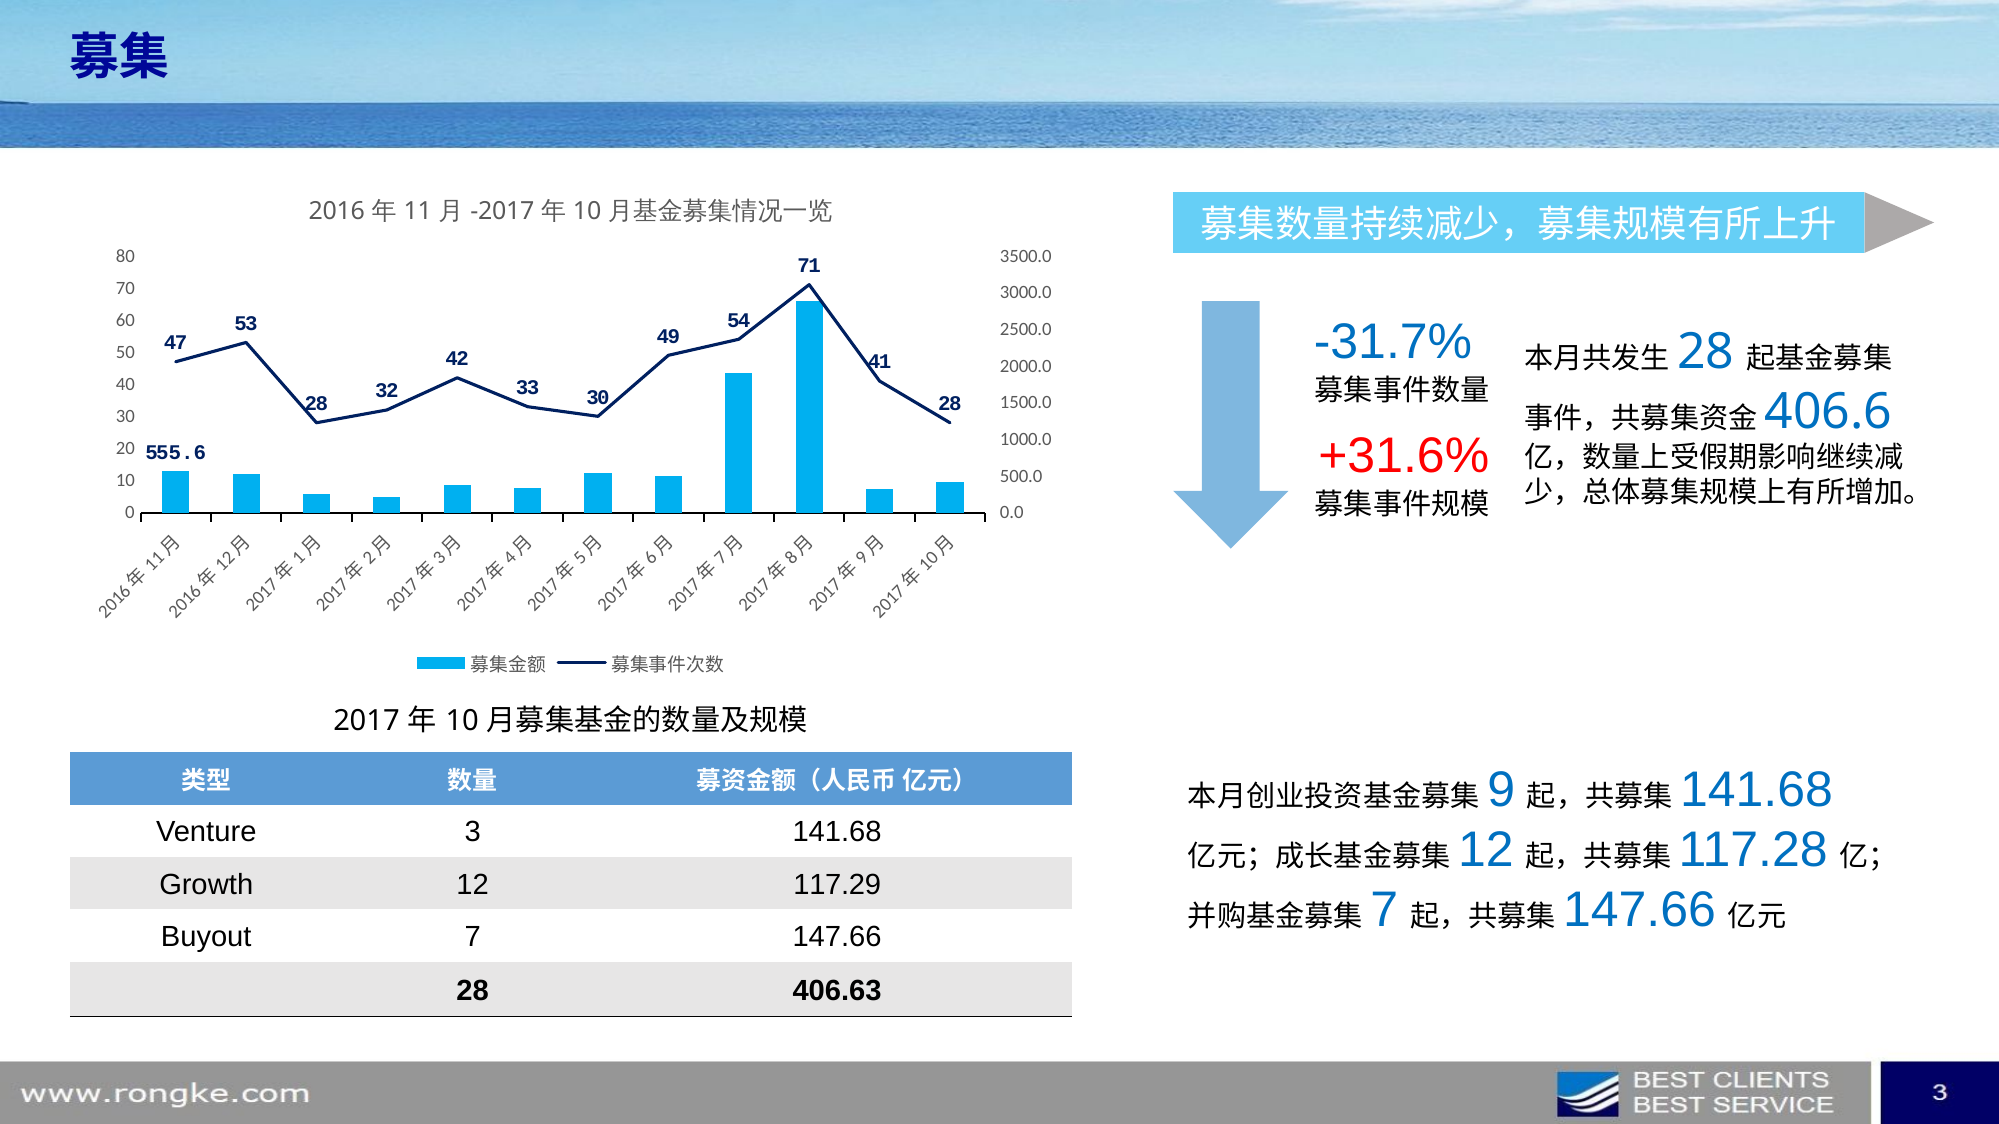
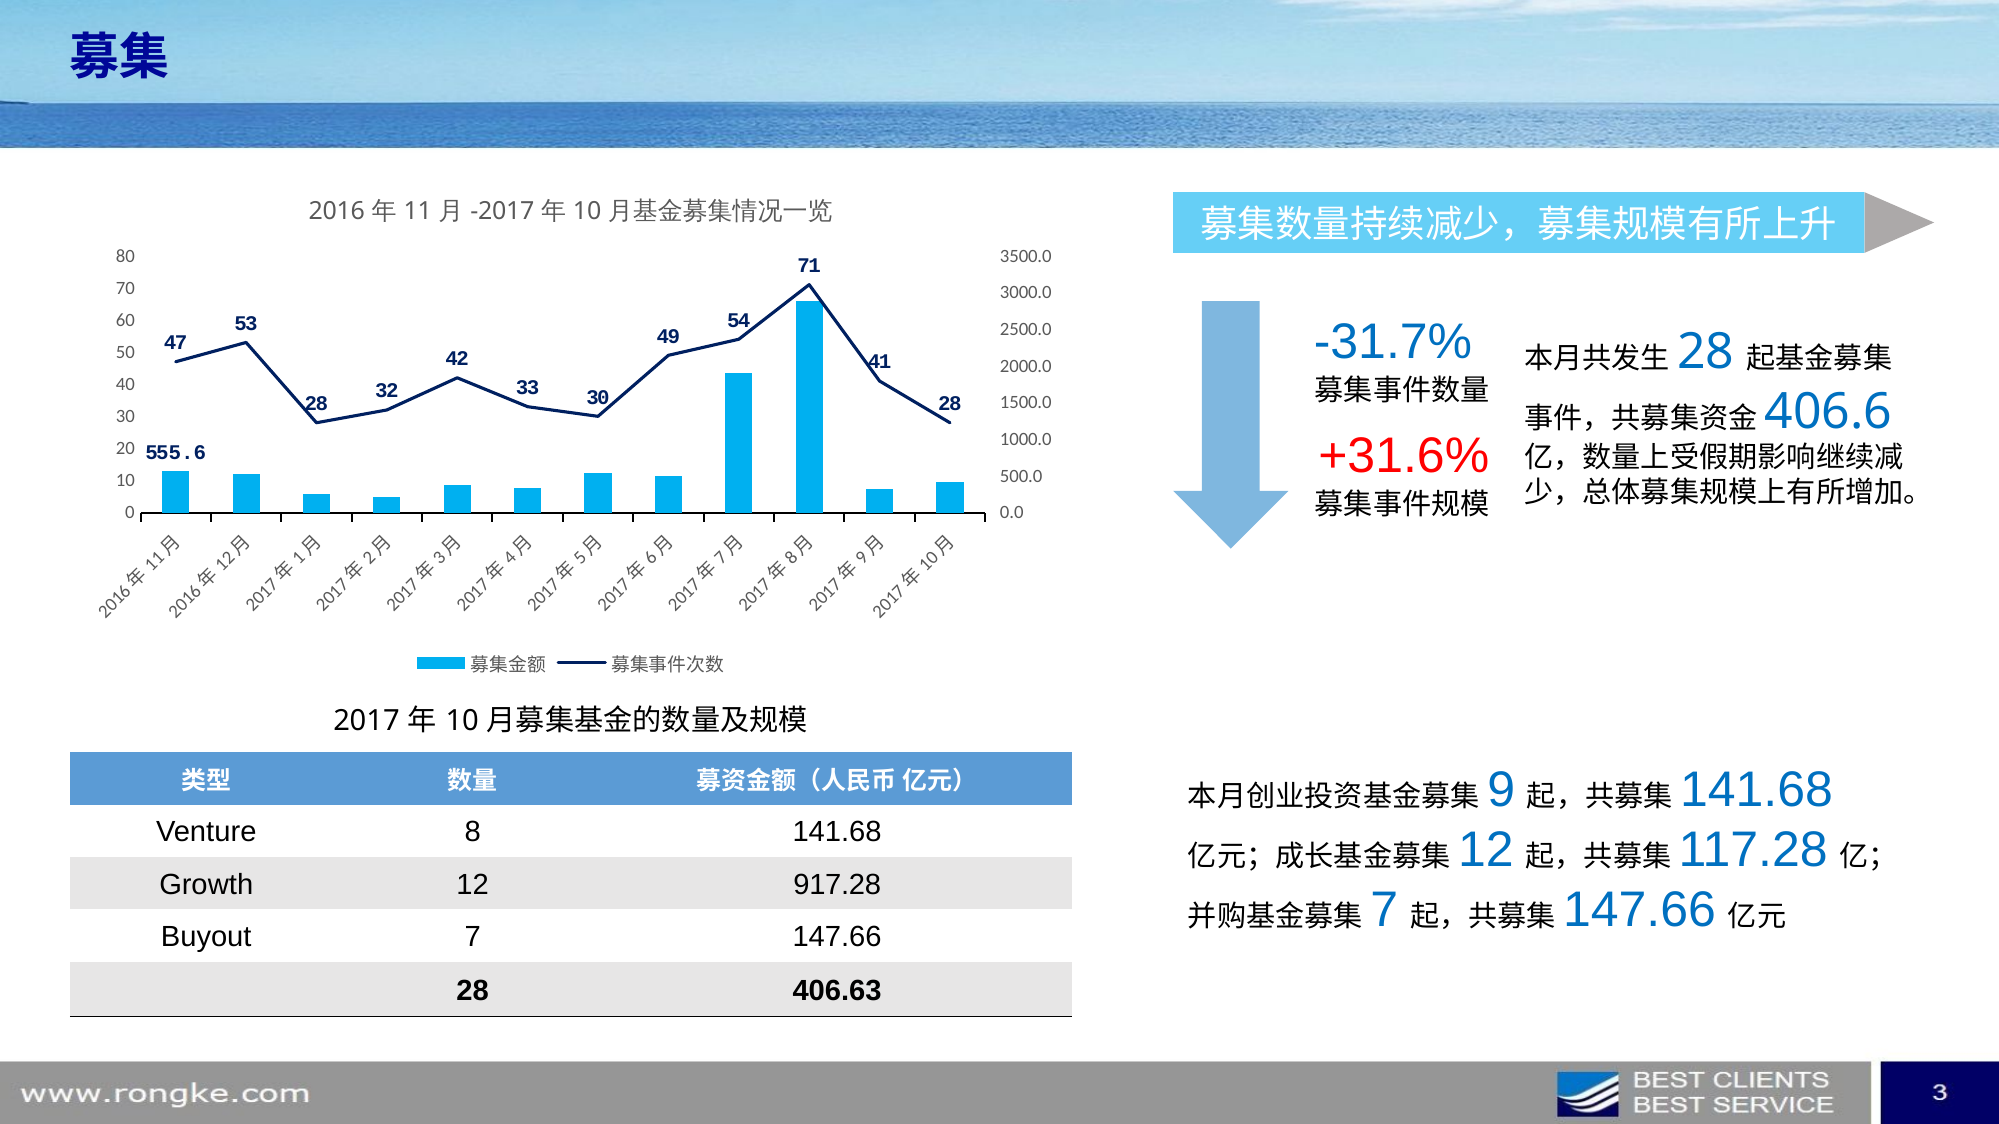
Venture 3: 3 -> 8
117.29: 117.29 -> 917.28
